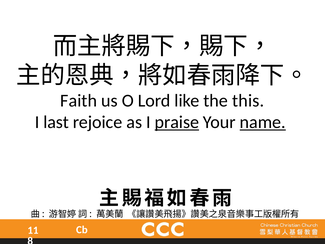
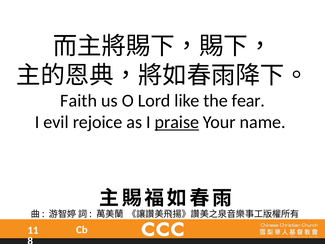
this: this -> fear
last: last -> evil
name underline: present -> none
